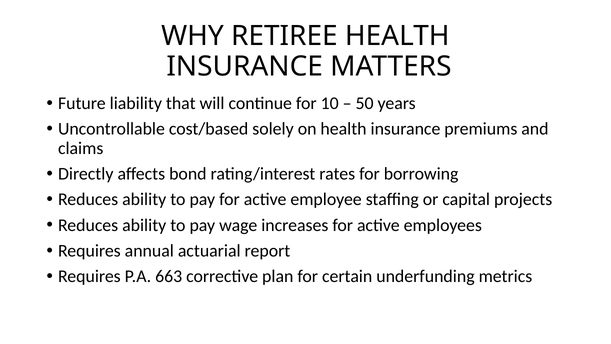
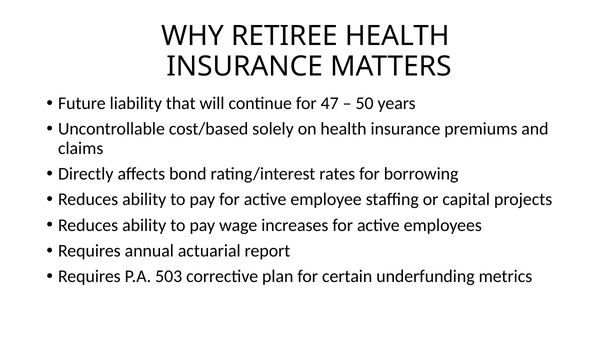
10: 10 -> 47
663: 663 -> 503
